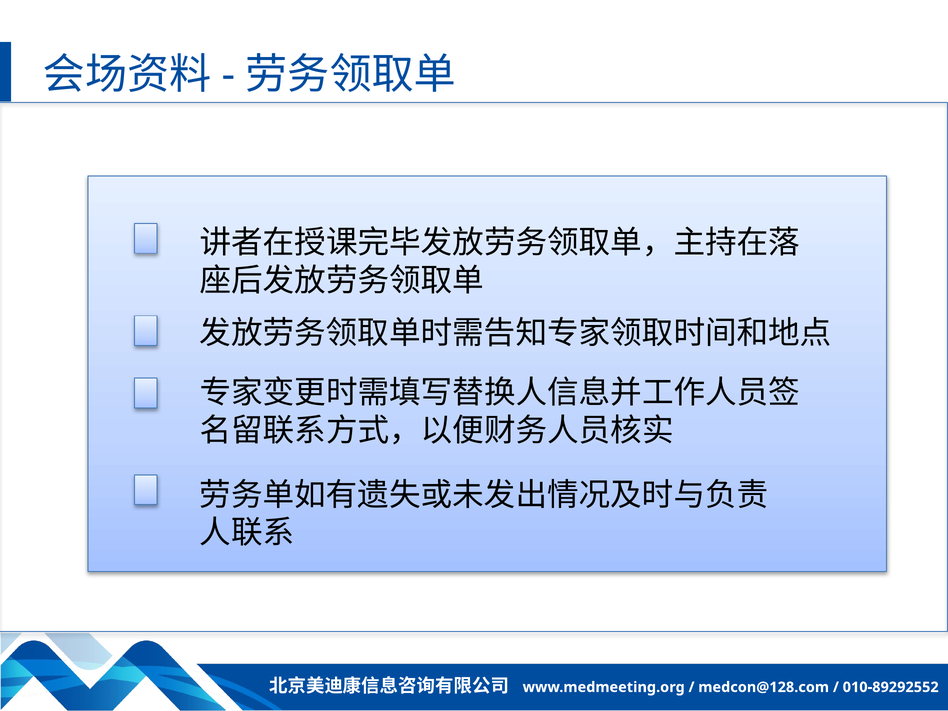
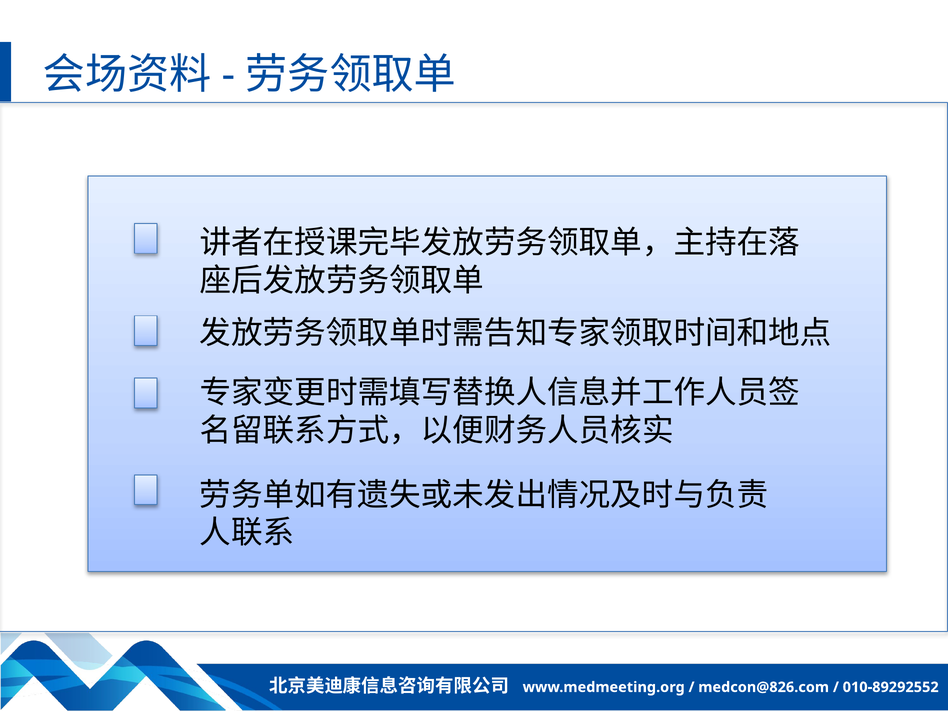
medcon@128.com: medcon@128.com -> medcon@826.com
